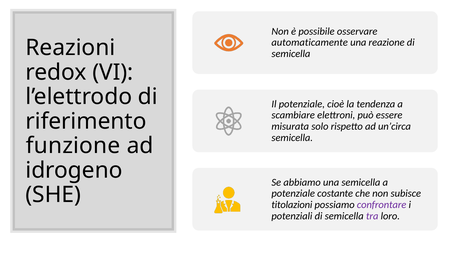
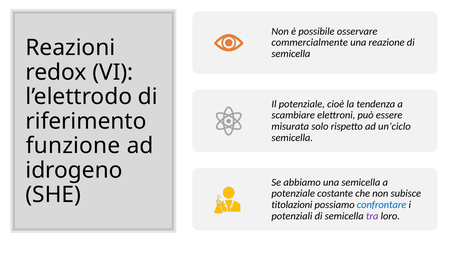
automaticamente: automaticamente -> commercialmente
un’circa: un’circa -> un’ciclo
confrontare colour: purple -> blue
